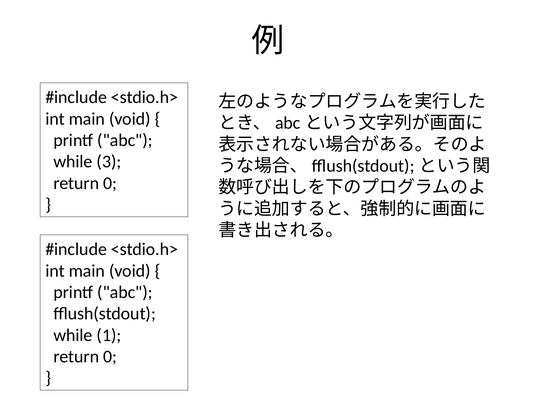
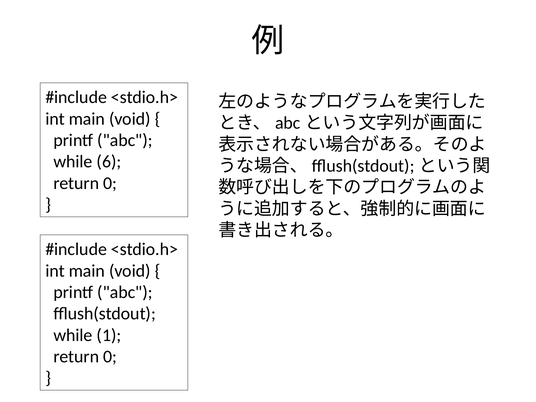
3: 3 -> 6
